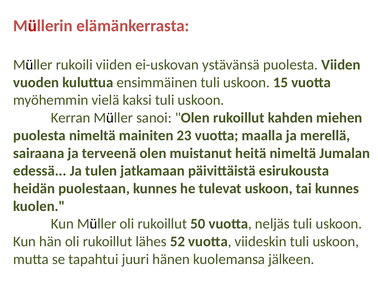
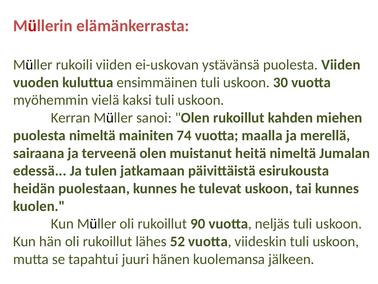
15: 15 -> 30
23: 23 -> 74
50: 50 -> 90
